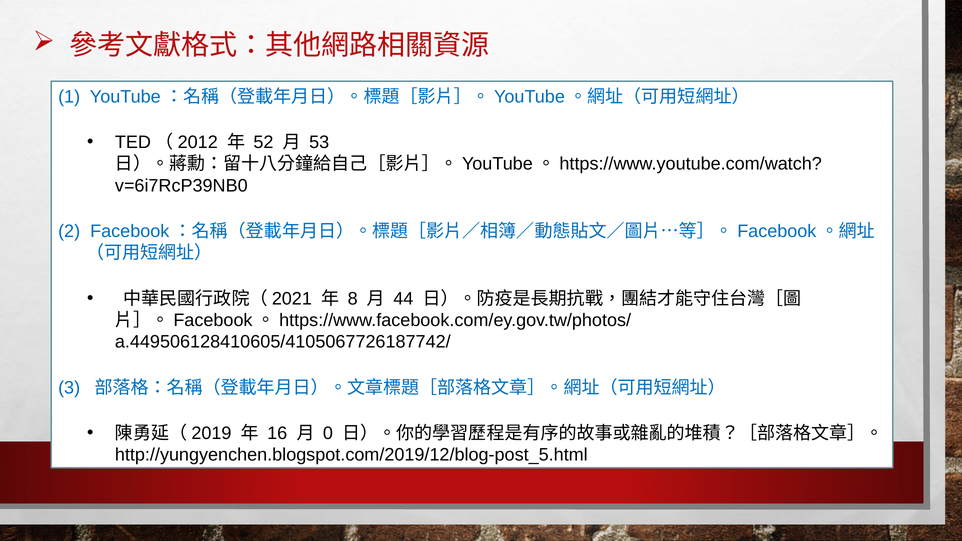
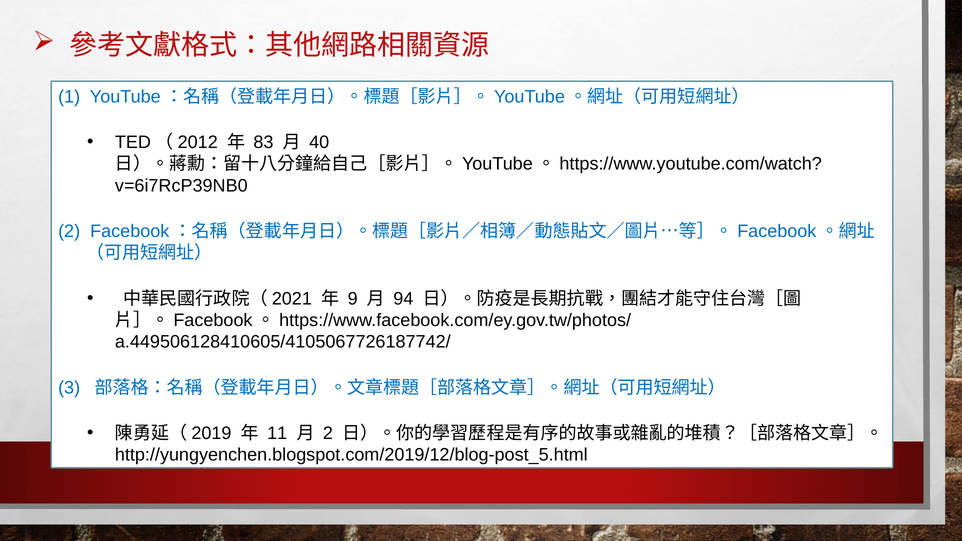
52: 52 -> 83
53: 53 -> 40
8: 8 -> 9
44: 44 -> 94
16: 16 -> 11
0 at (328, 433): 0 -> 2
